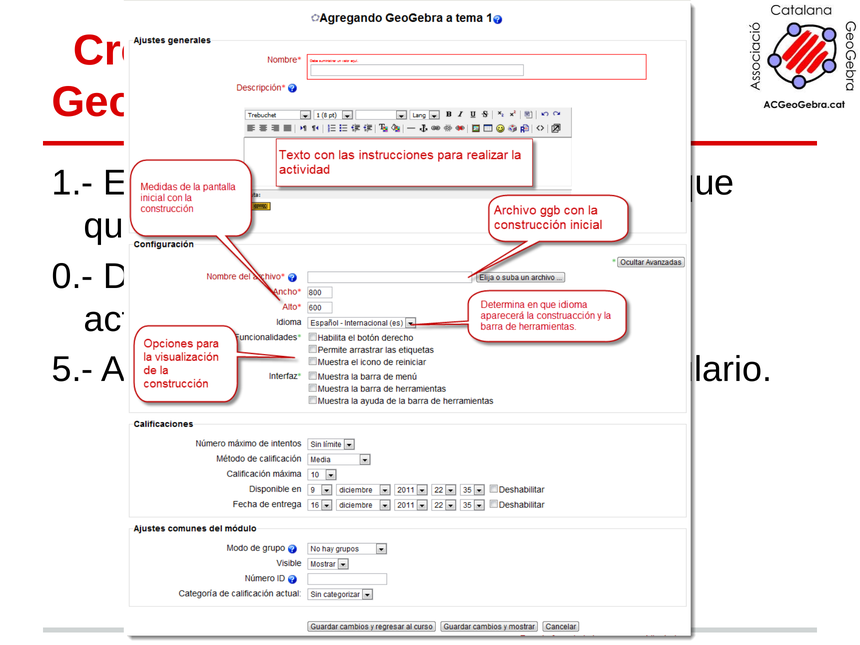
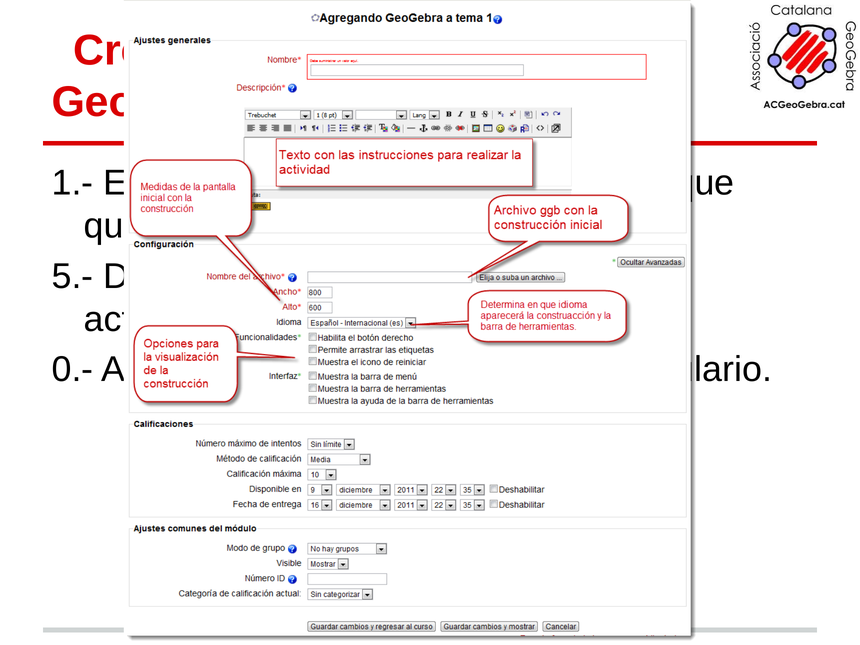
0.-: 0.- -> 5.-
5.-: 5.- -> 0.-
